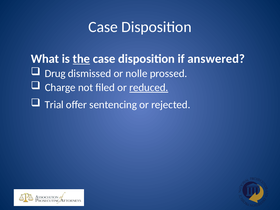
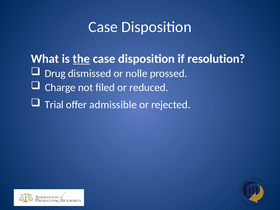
answered: answered -> resolution
reduced underline: present -> none
sentencing: sentencing -> admissible
